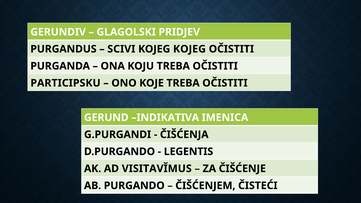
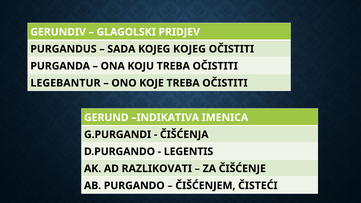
SCIVI: SCIVI -> SADA
PARTICIPSKU: PARTICIPSKU -> LEGEBANTUR
VISITAVĬMUS: VISITAVĬMUS -> RAZLIKOVATI
